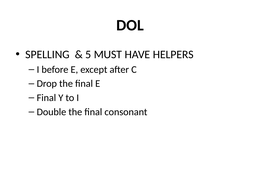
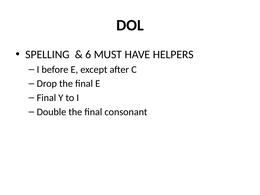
5: 5 -> 6
